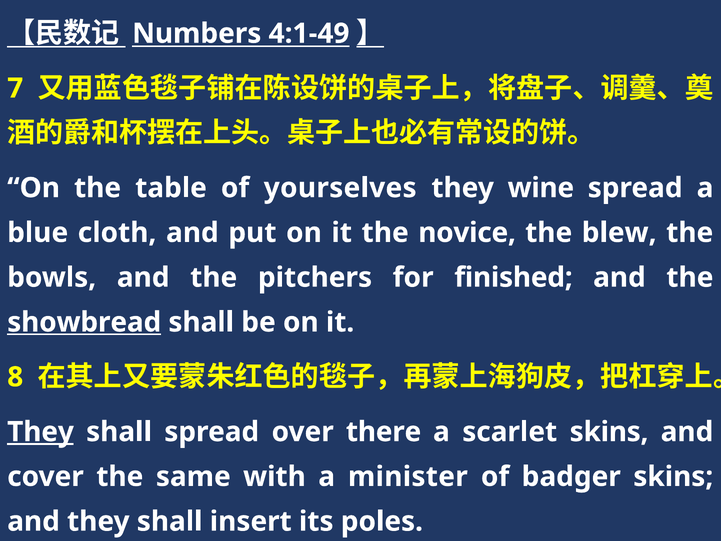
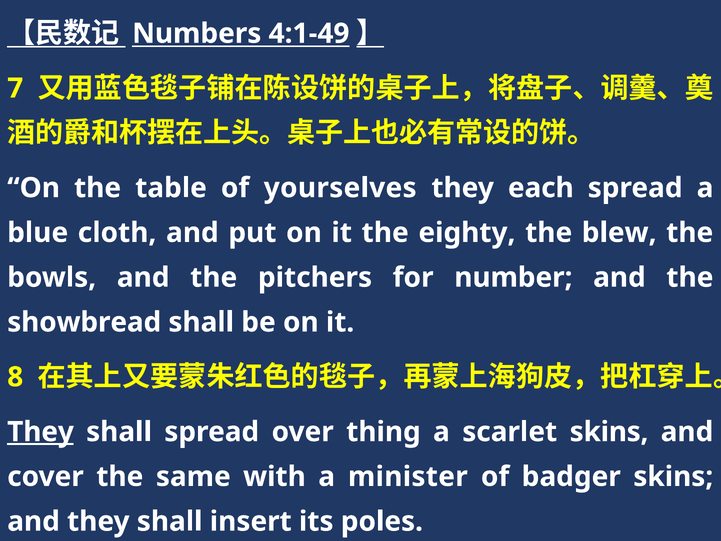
wine: wine -> each
novice: novice -> eighty
finished: finished -> number
showbread underline: present -> none
there: there -> thing
